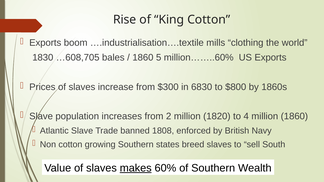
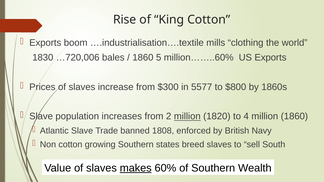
…608,705: …608,705 -> …720,006
6830: 6830 -> 5577
million at (187, 117) underline: none -> present
